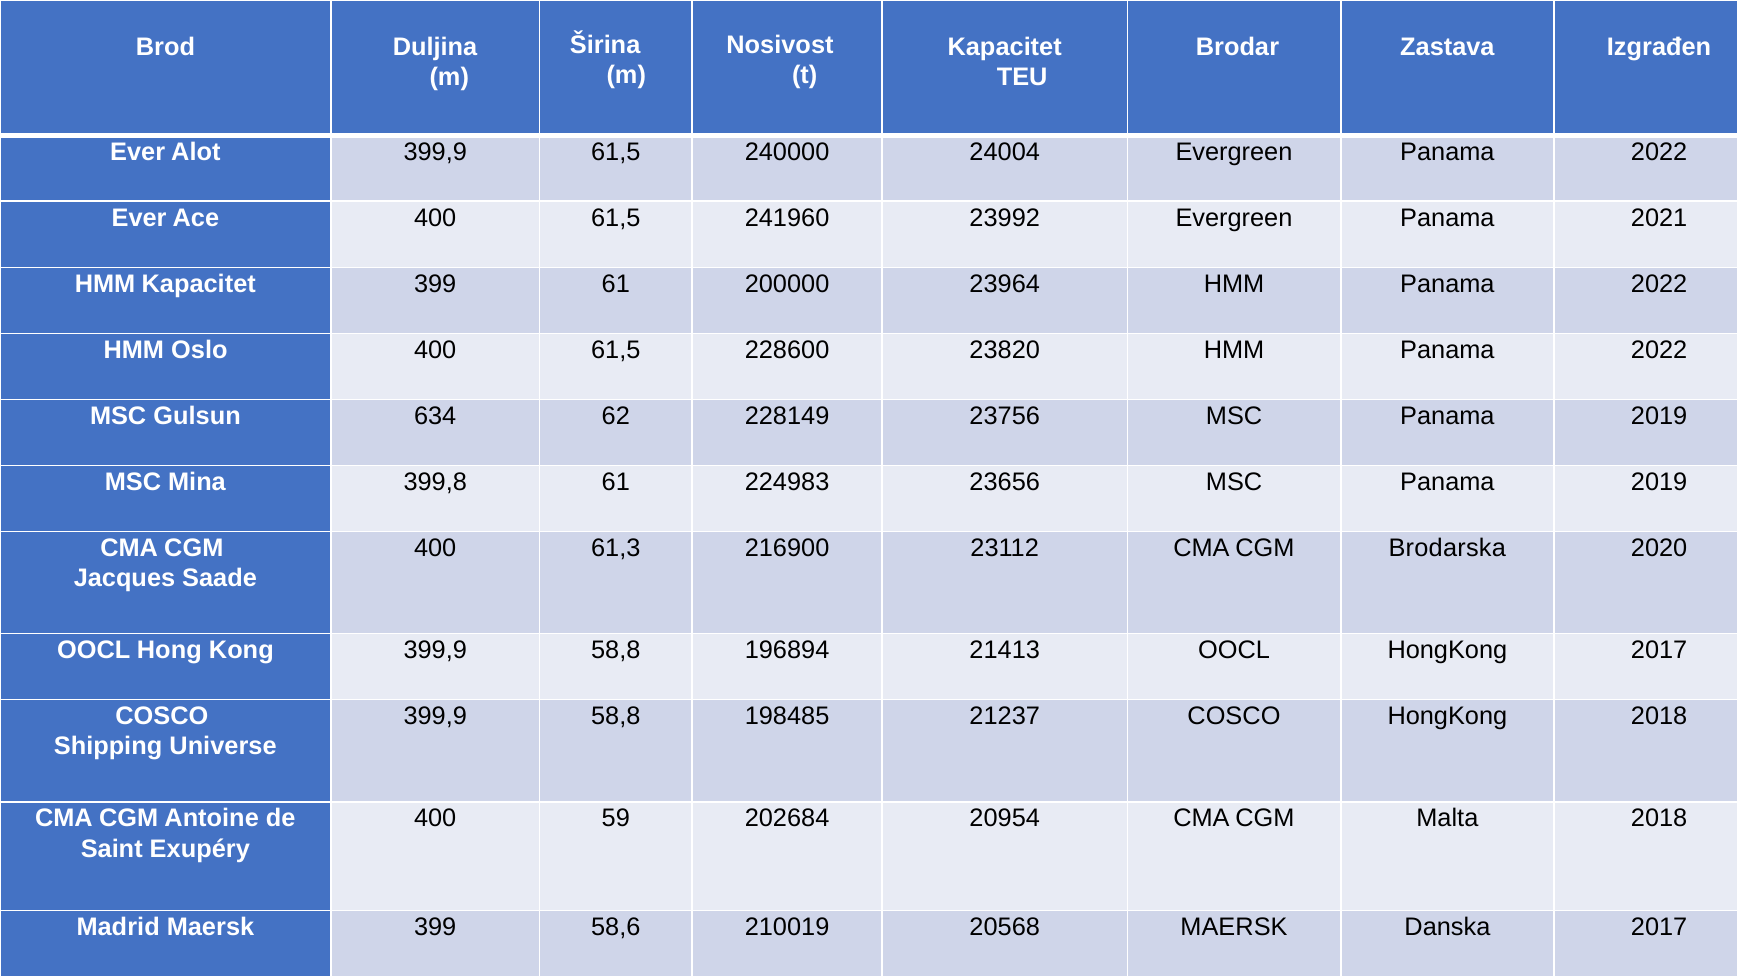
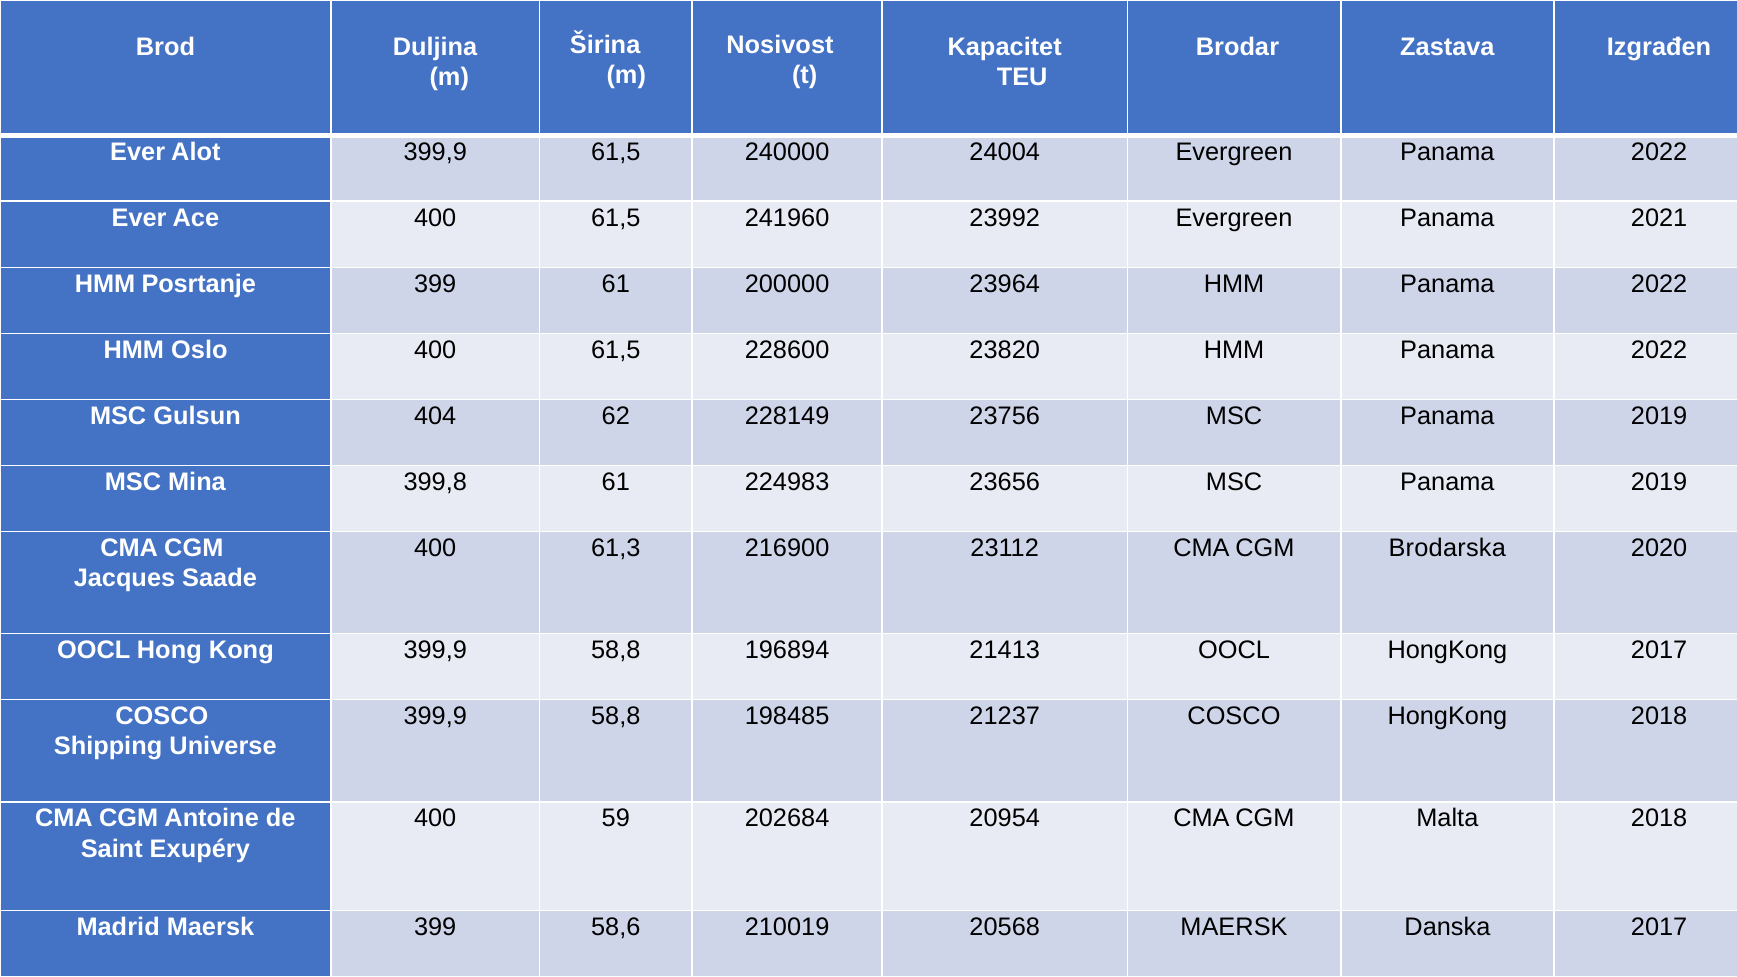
HMM Kapacitet: Kapacitet -> Posrtanje
634: 634 -> 404
